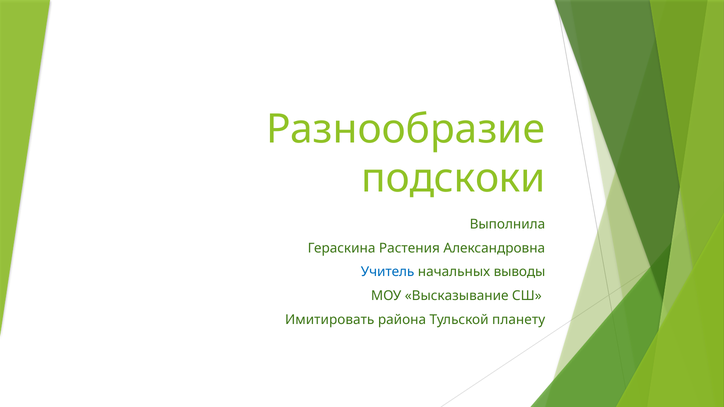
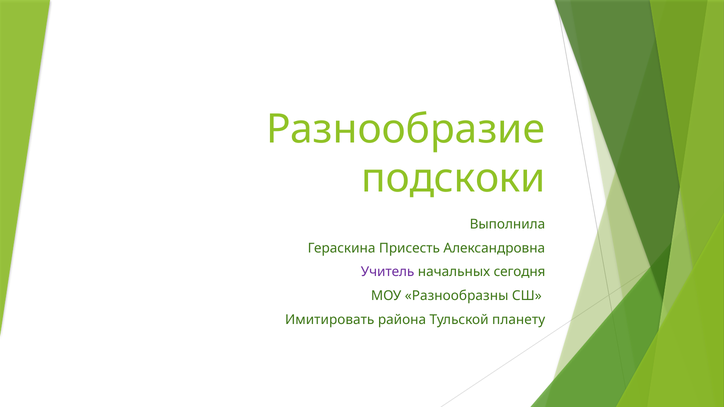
Растения: Растения -> Присесть
Учитель colour: blue -> purple
выводы: выводы -> сегодня
Высказывание: Высказывание -> Разнообразны
